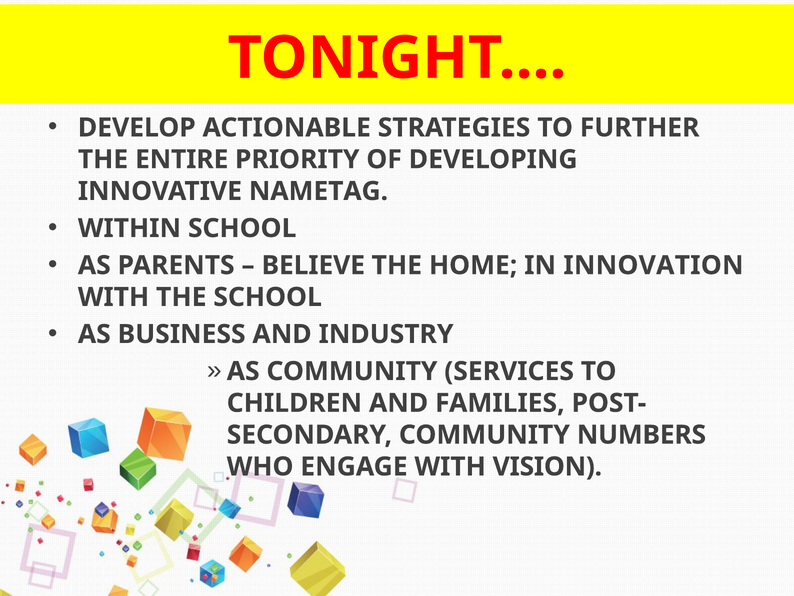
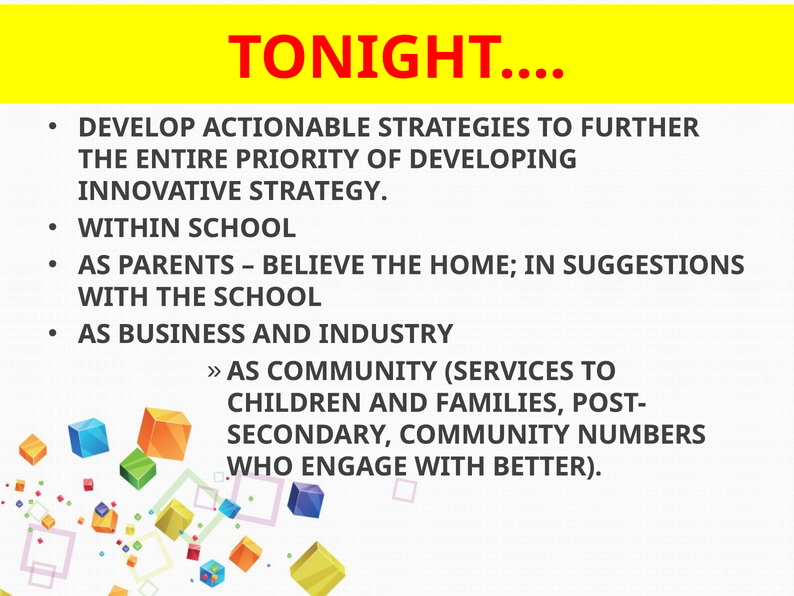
NAMETAG: NAMETAG -> STRATEGY
INNOVATION: INNOVATION -> SUGGESTIONS
VISION: VISION -> BETTER
